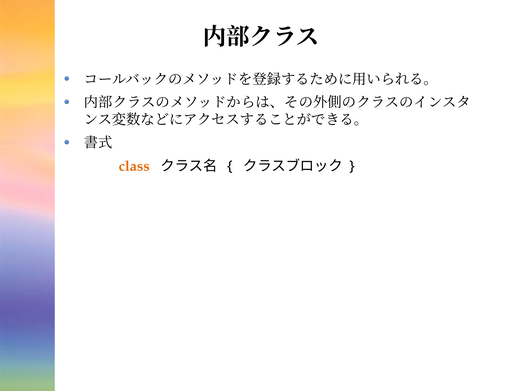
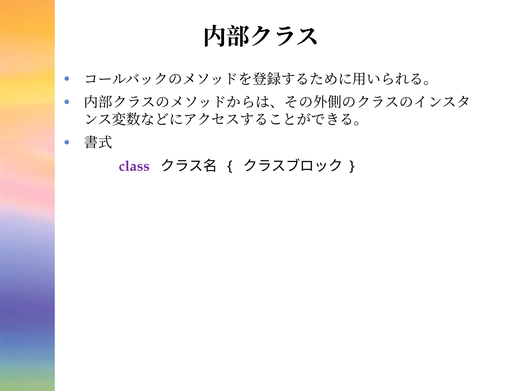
class colour: orange -> purple
